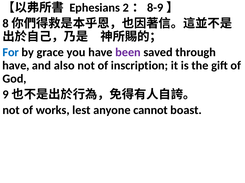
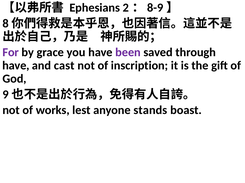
For colour: blue -> purple
also: also -> cast
cannot: cannot -> stands
